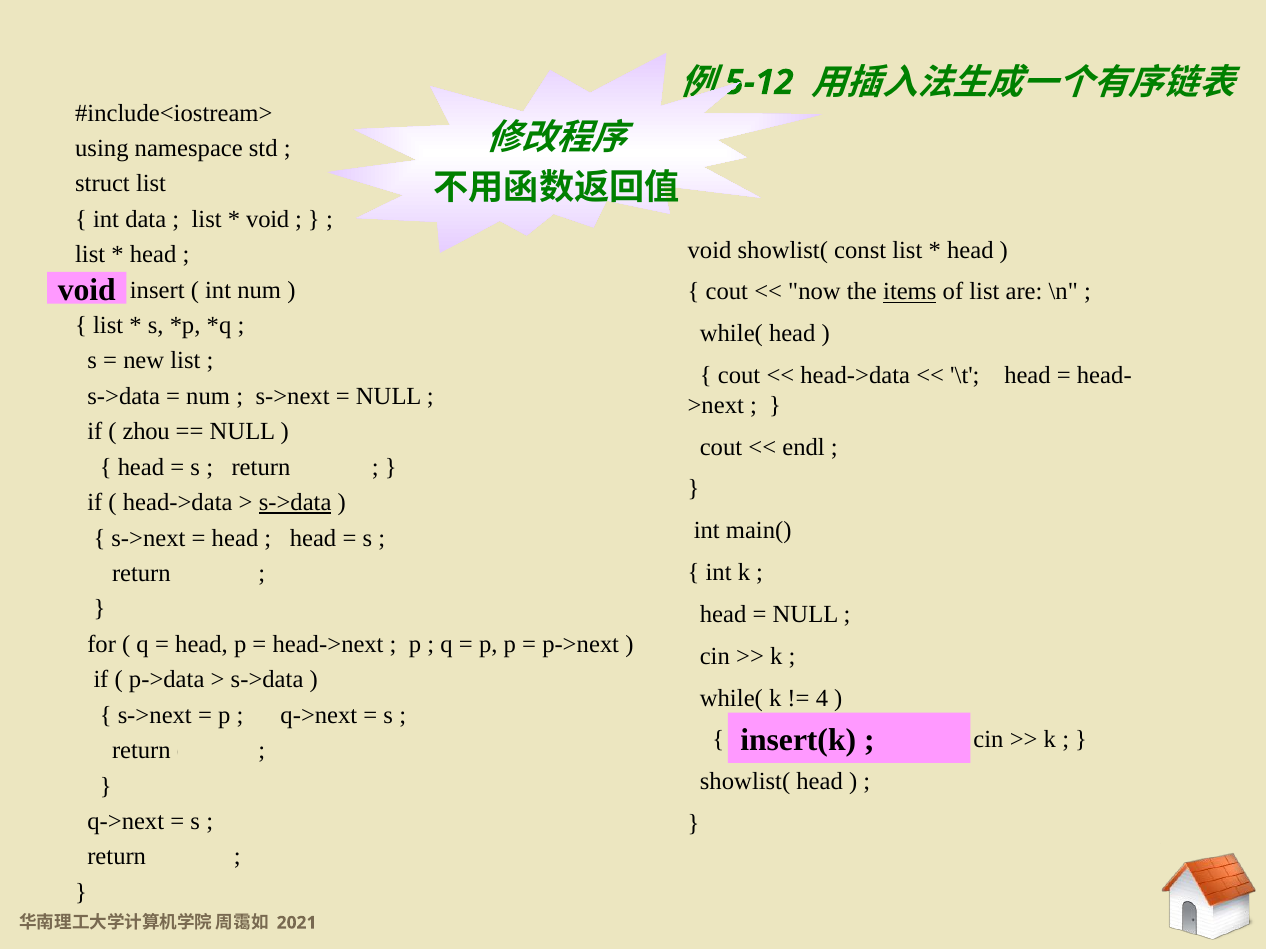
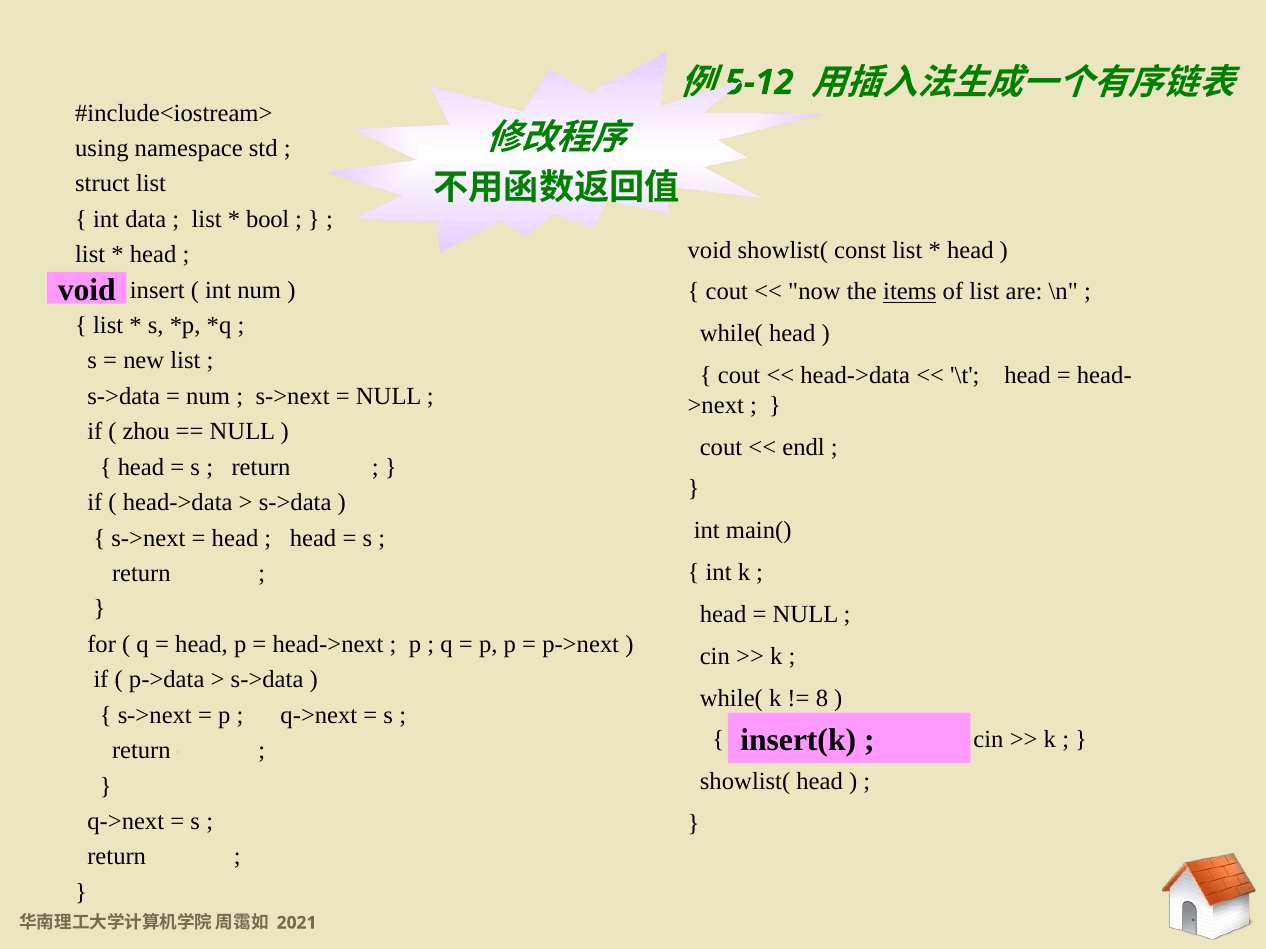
void at (268, 219): void -> bool
s->data at (295, 503) underline: present -> none
4: 4 -> 8
